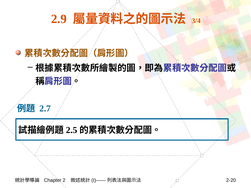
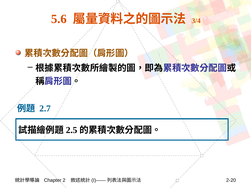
2.9: 2.9 -> 5.6
